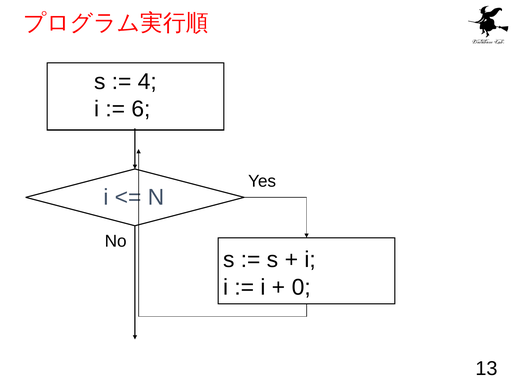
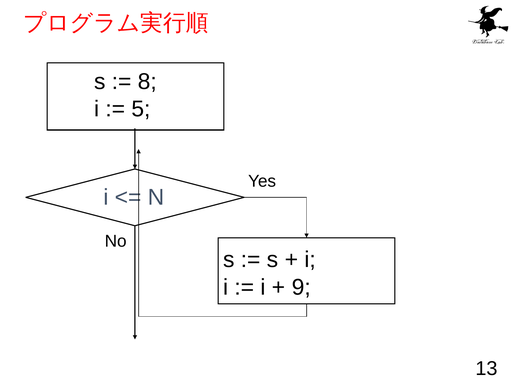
4: 4 -> 8
6: 6 -> 5
0: 0 -> 9
